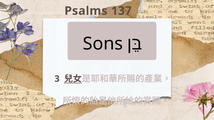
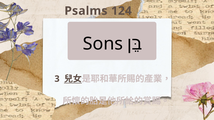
137: 137 -> 124
